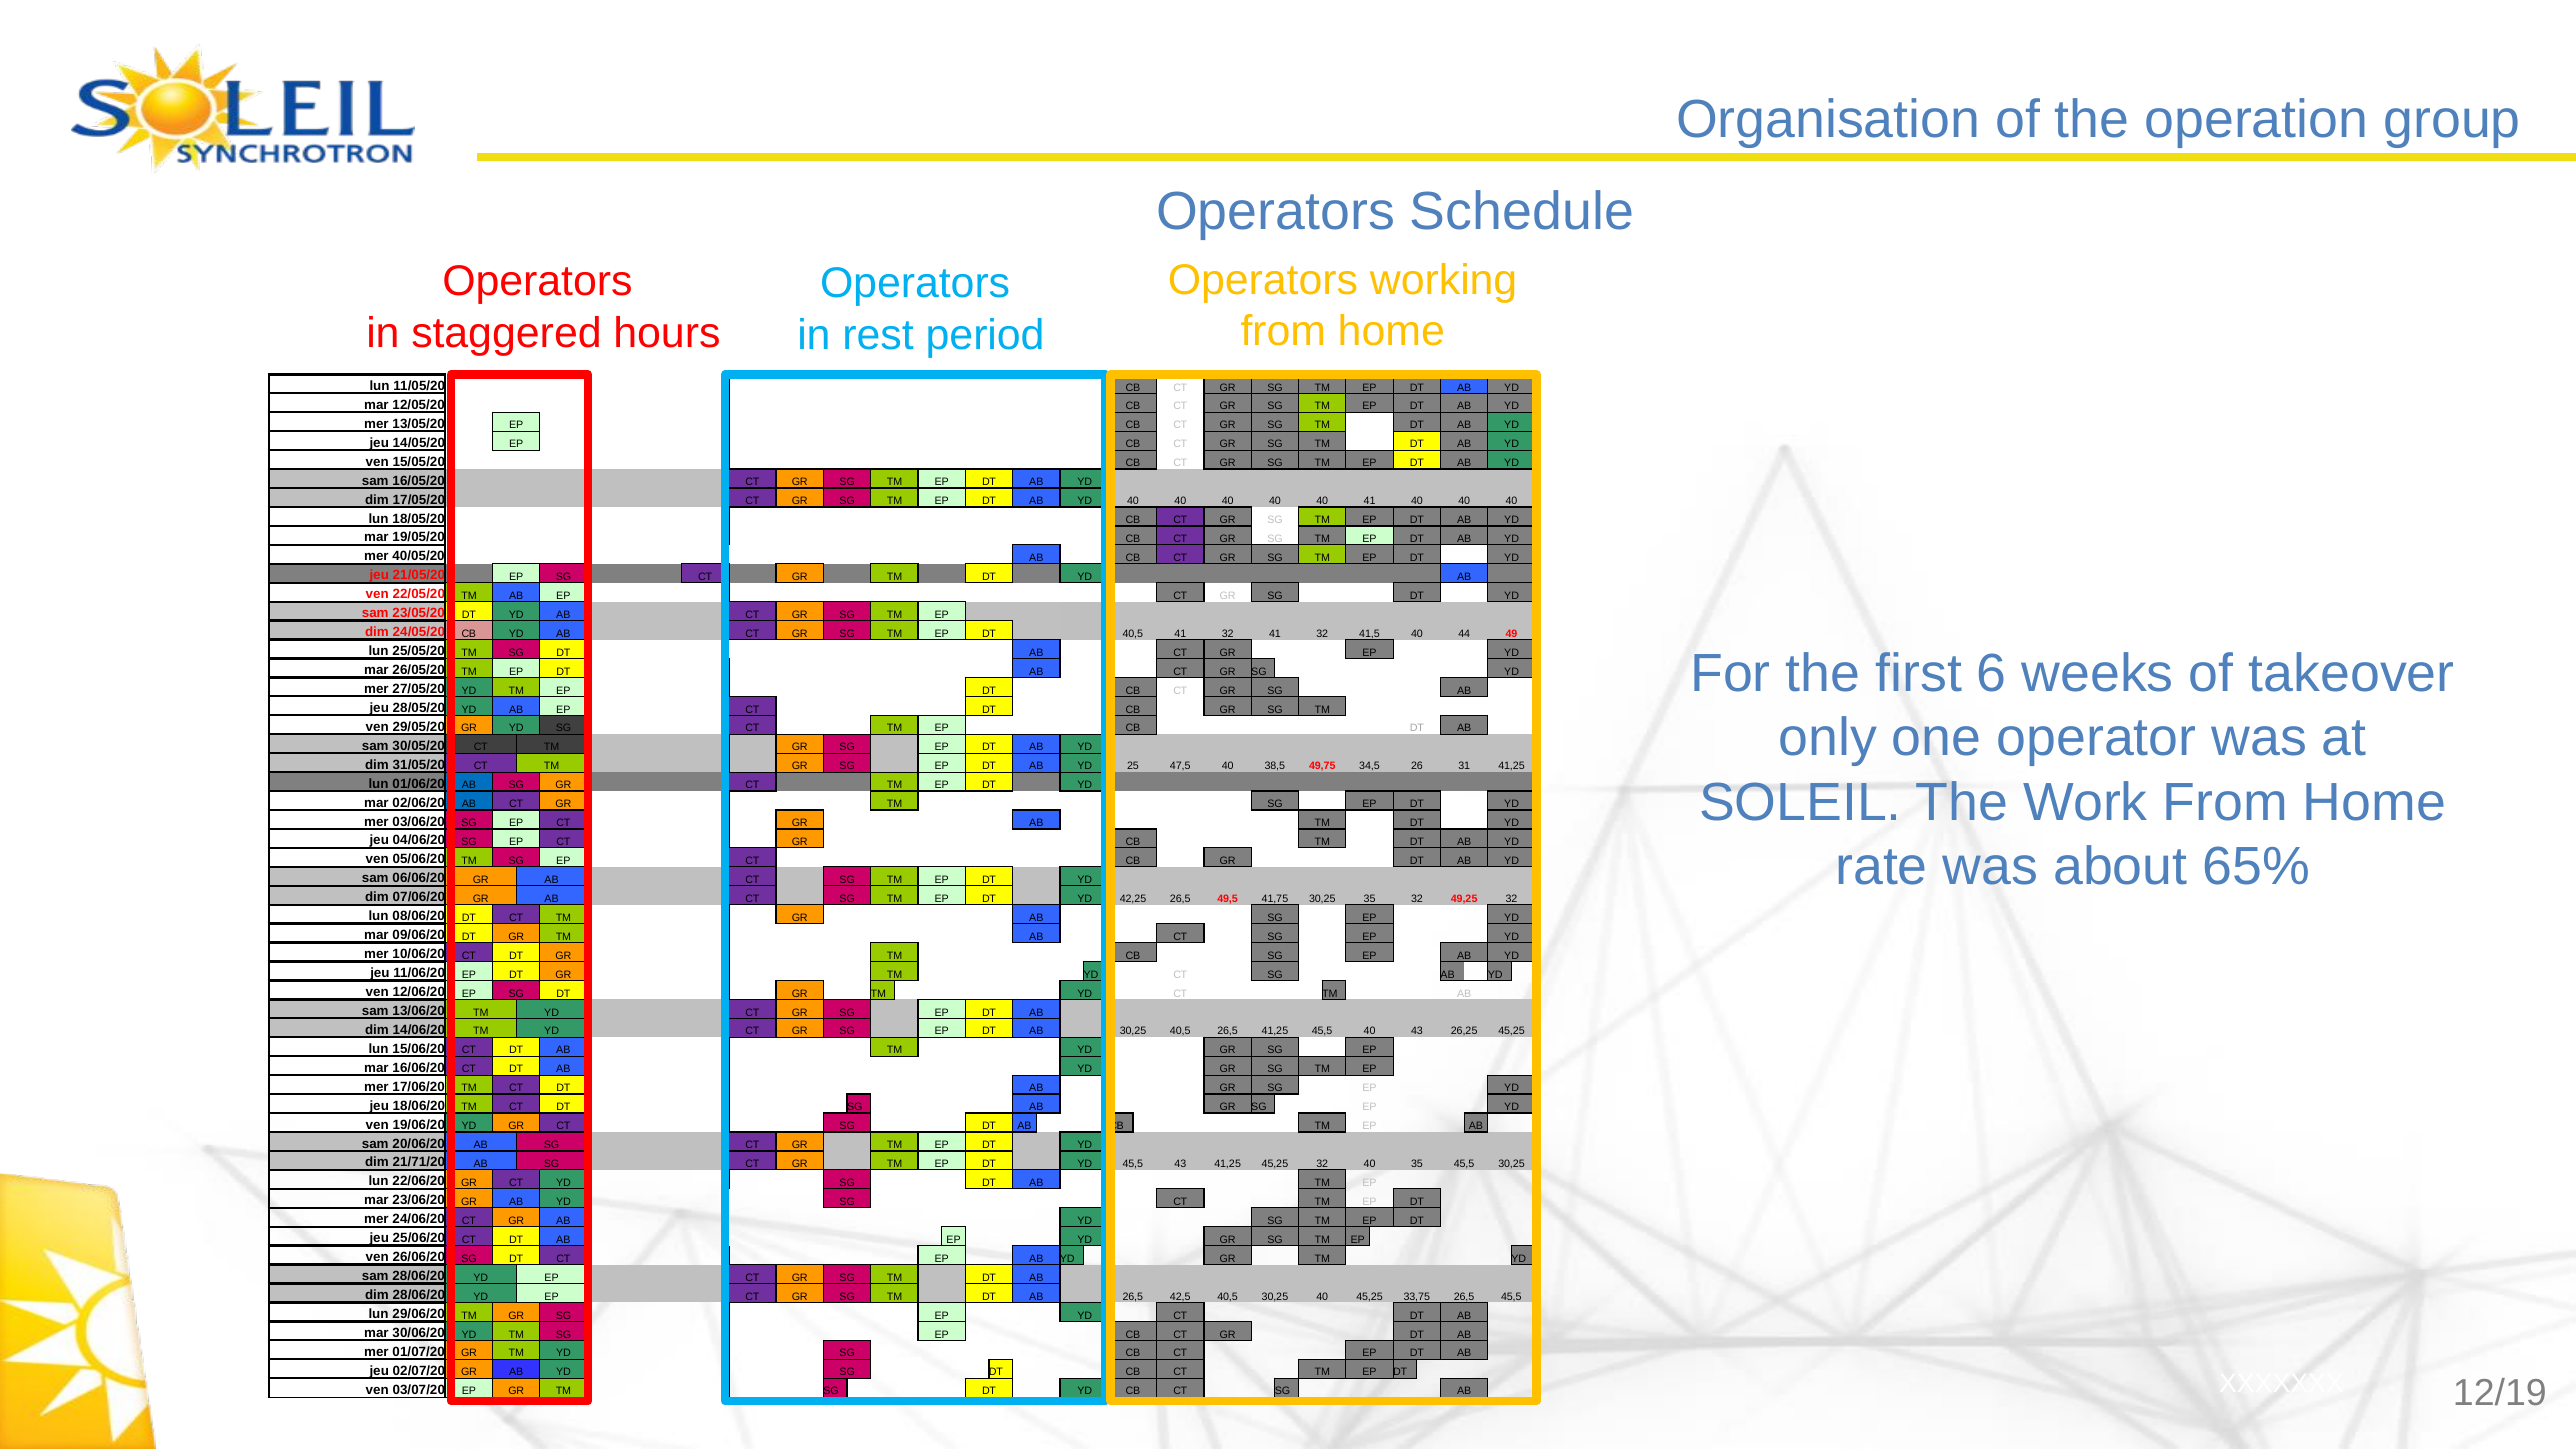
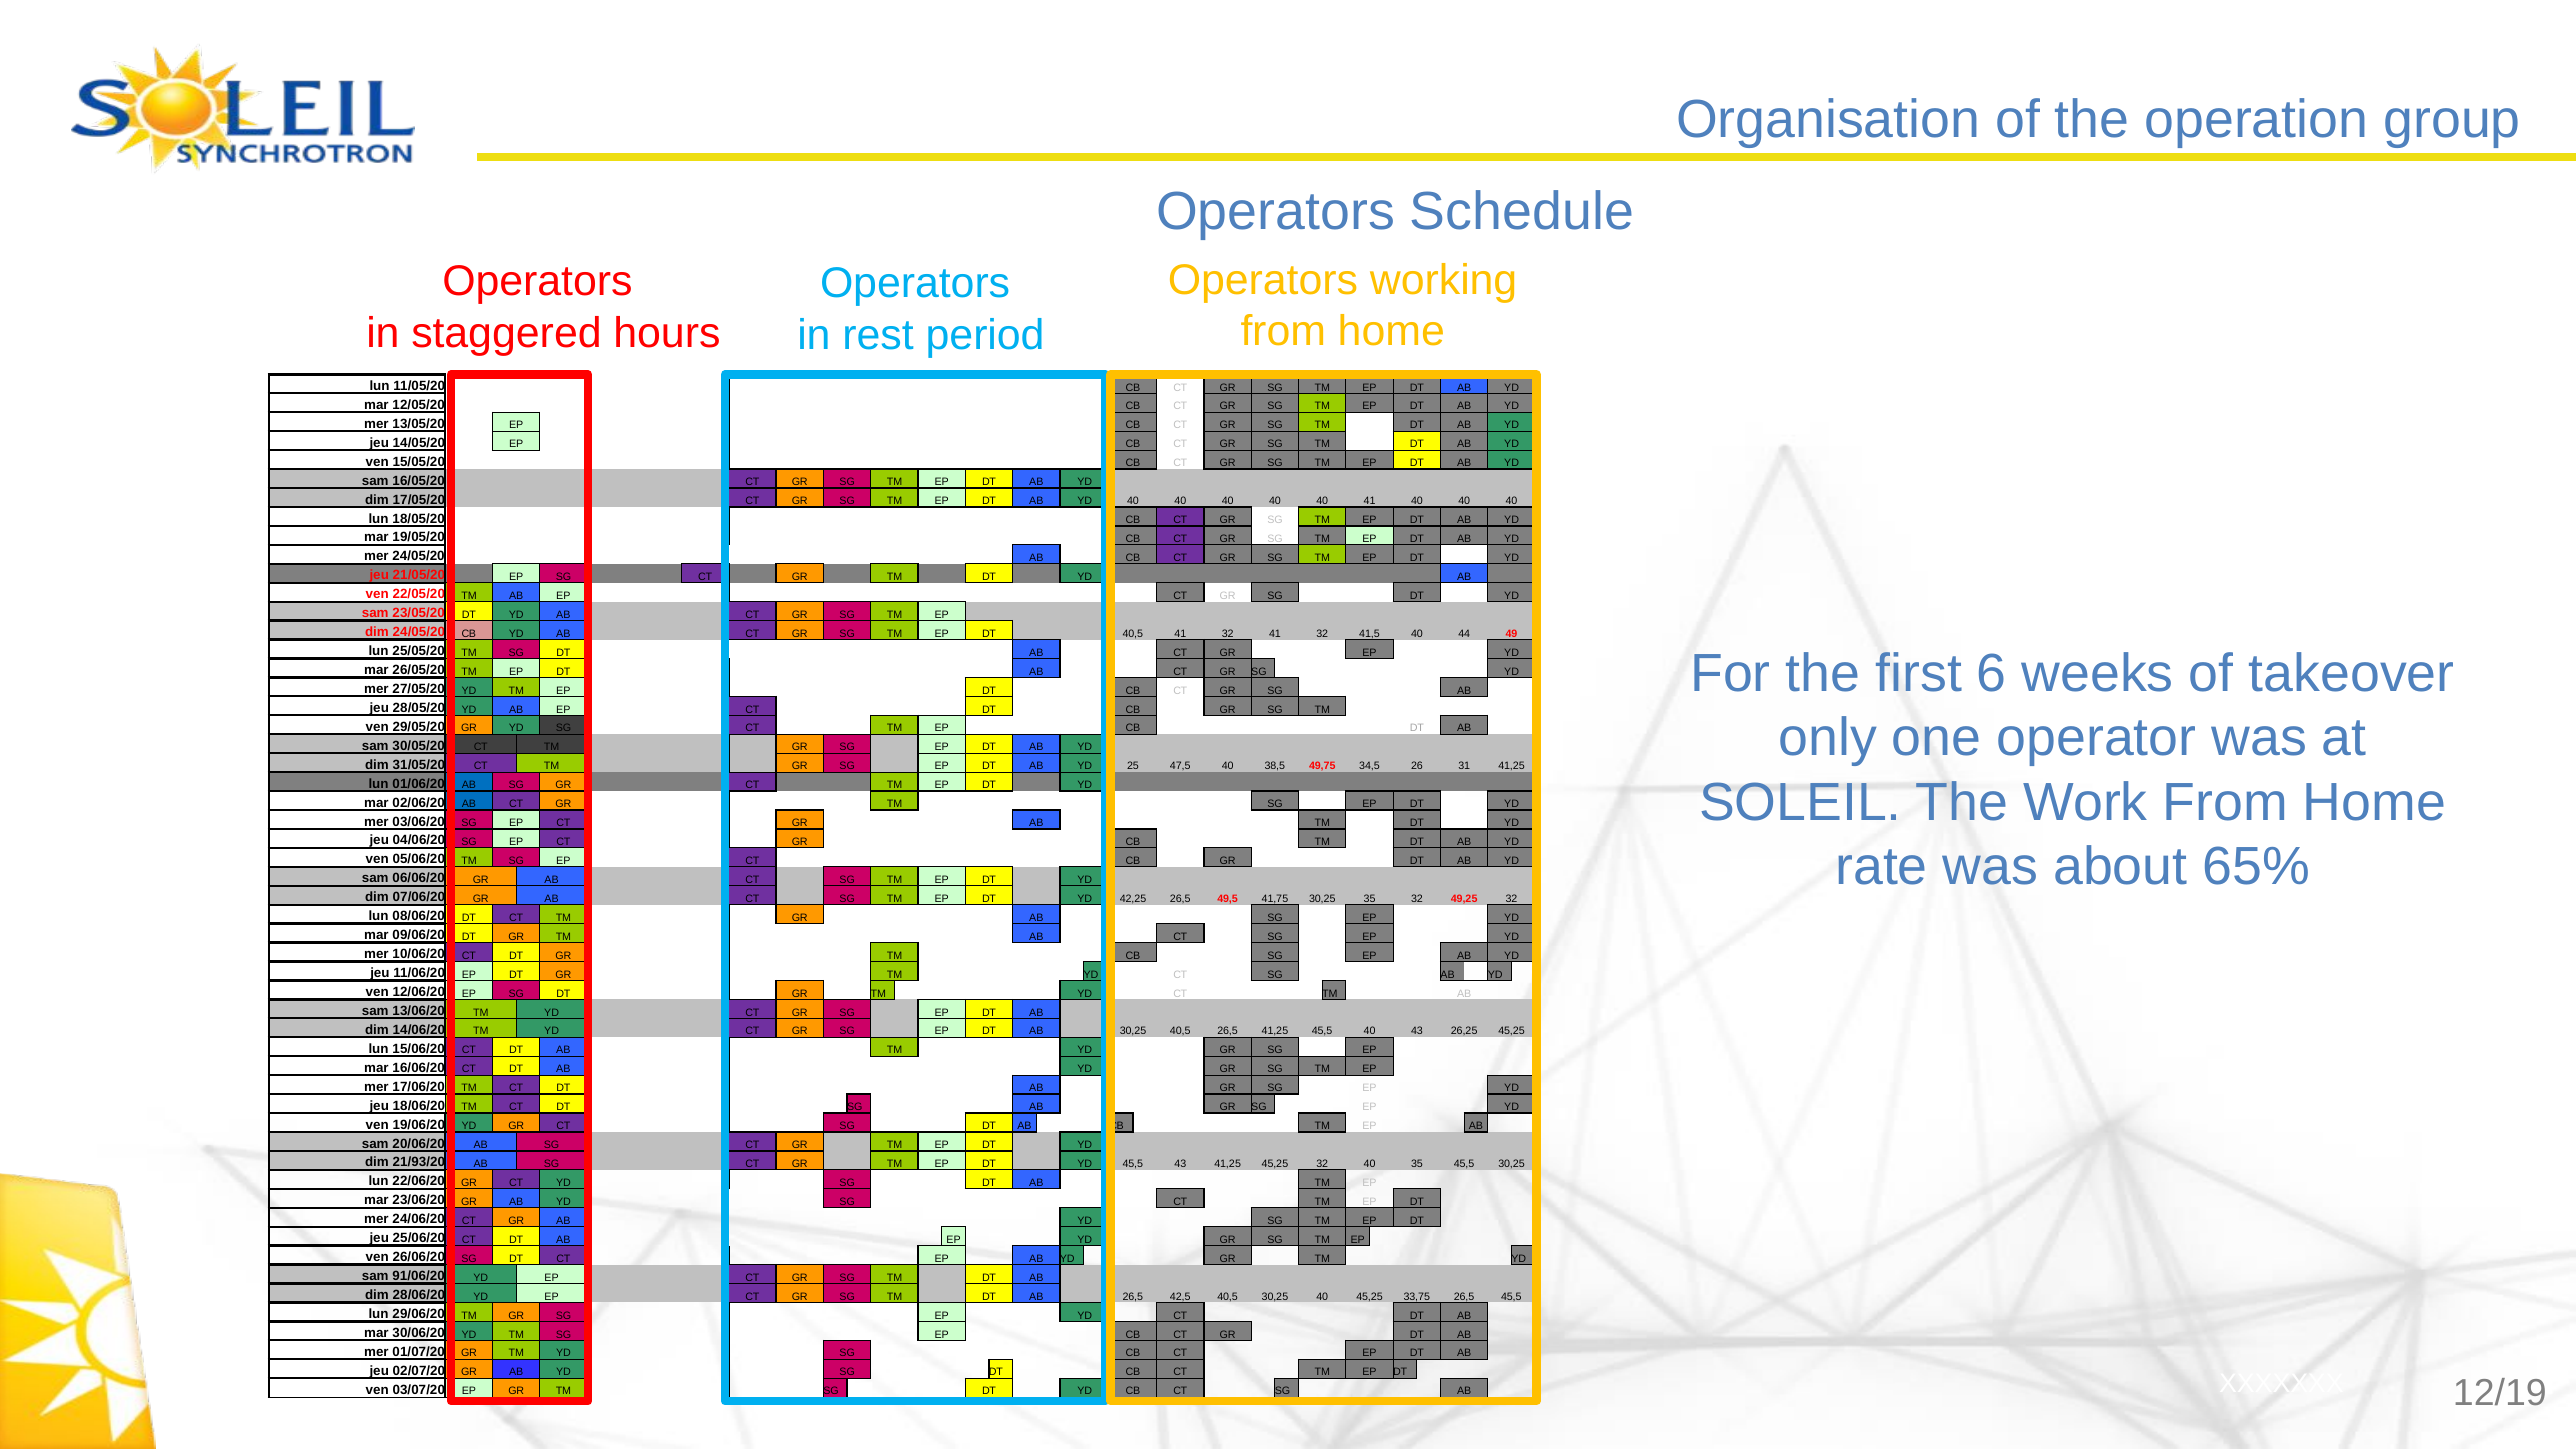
mer 40/05/20: 40/05/20 -> 24/05/20
21/71/20: 21/71/20 -> 21/93/20
sam 28/06/20: 28/06/20 -> 91/06/20
